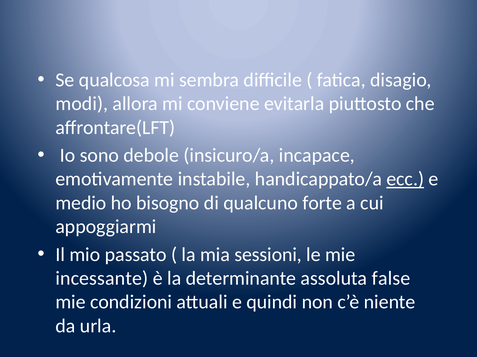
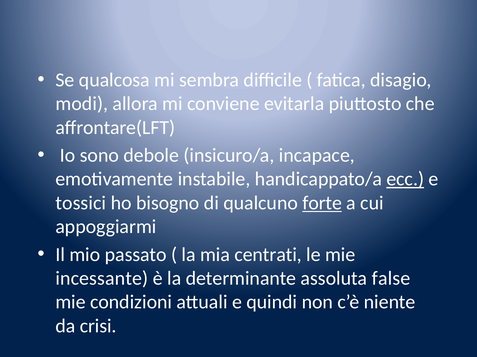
medio: medio -> tossici
forte underline: none -> present
sessioni: sessioni -> centrati
urla: urla -> crisi
